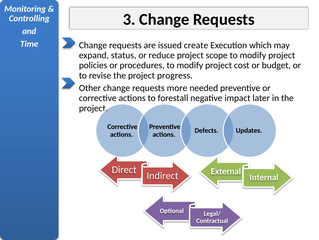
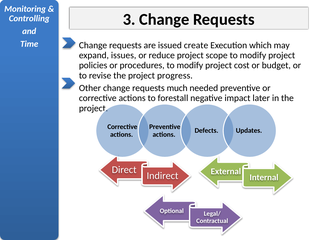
status: status -> issues
more: more -> much
